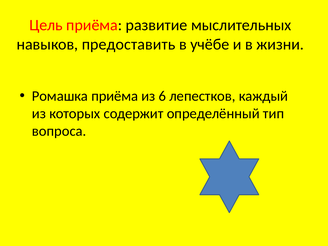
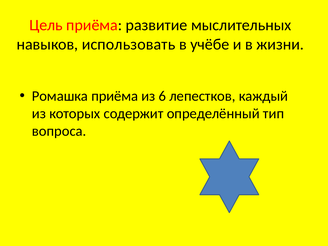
предоставить: предоставить -> использовать
